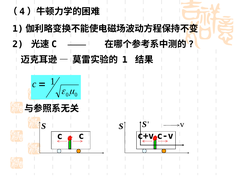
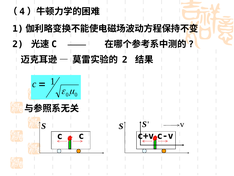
1 at (125, 60): 1 -> 2
